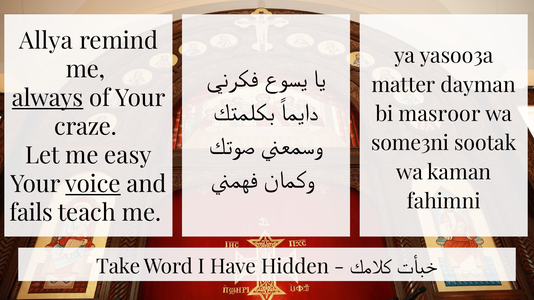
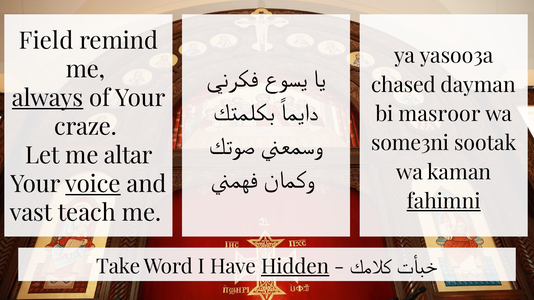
Allya: Allya -> Field
matter: matter -> chased
easy: easy -> altar
fahimni underline: none -> present
fails: fails -> vast
Hidden underline: none -> present
